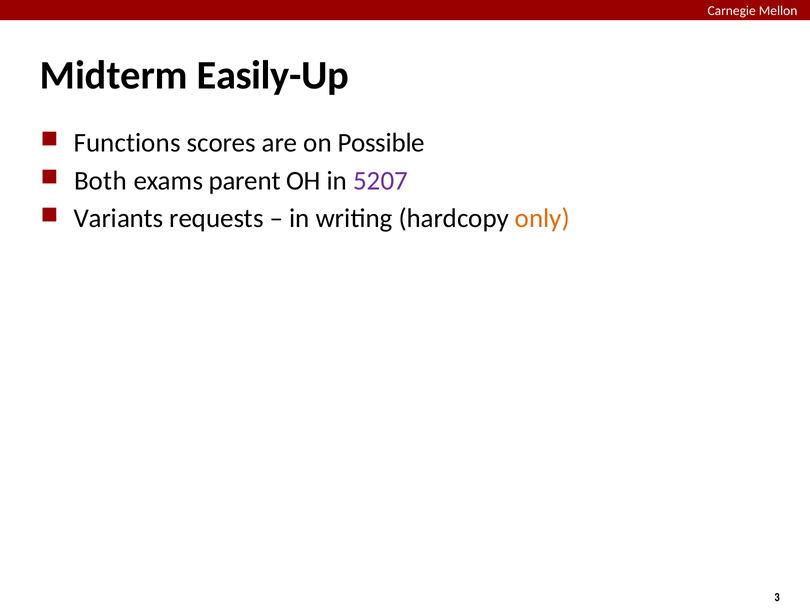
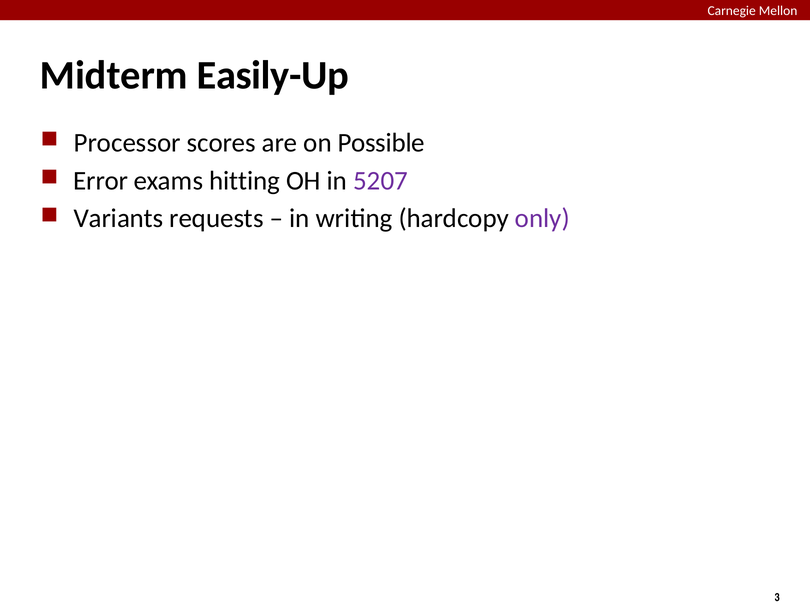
Functions: Functions -> Processor
Both: Both -> Error
parent: parent -> hitting
only colour: orange -> purple
